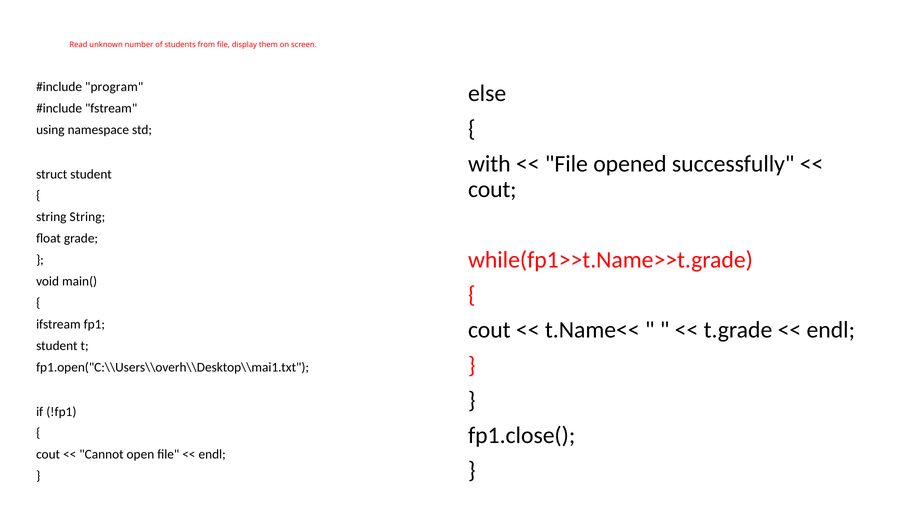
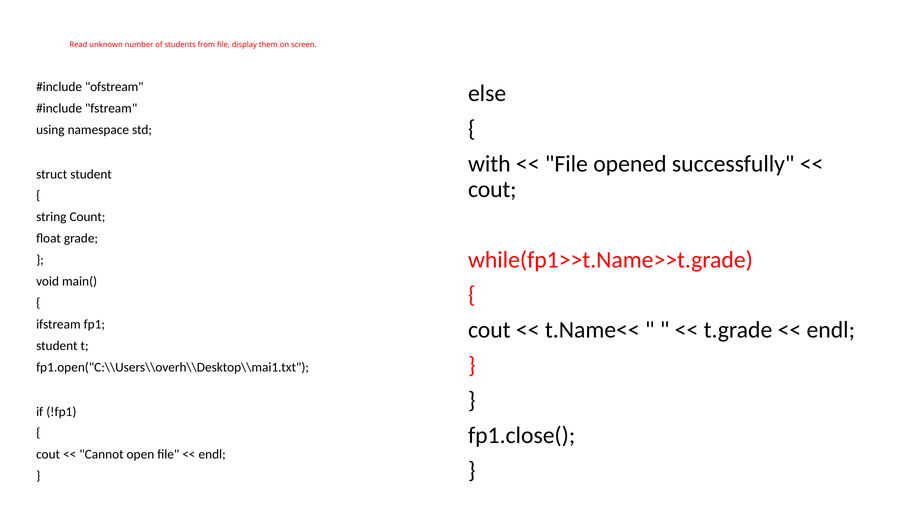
program: program -> ofstream
string String: String -> Count
